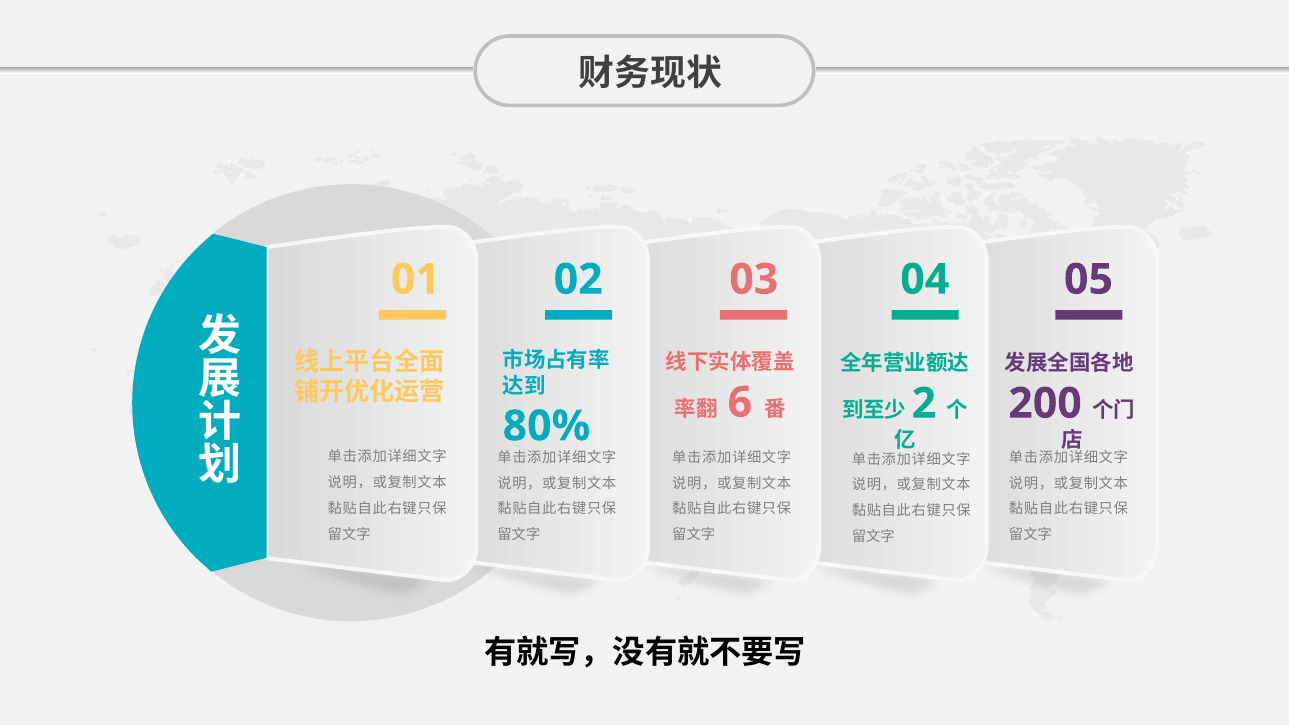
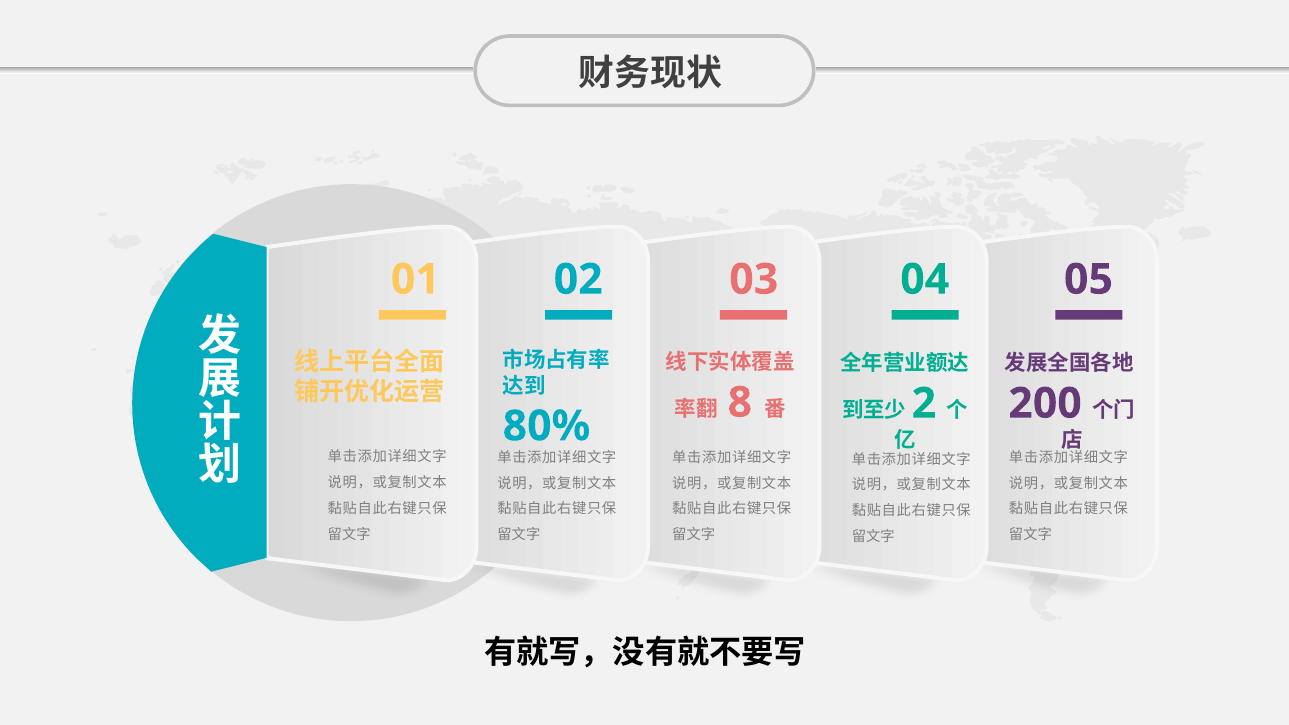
6: 6 -> 8
